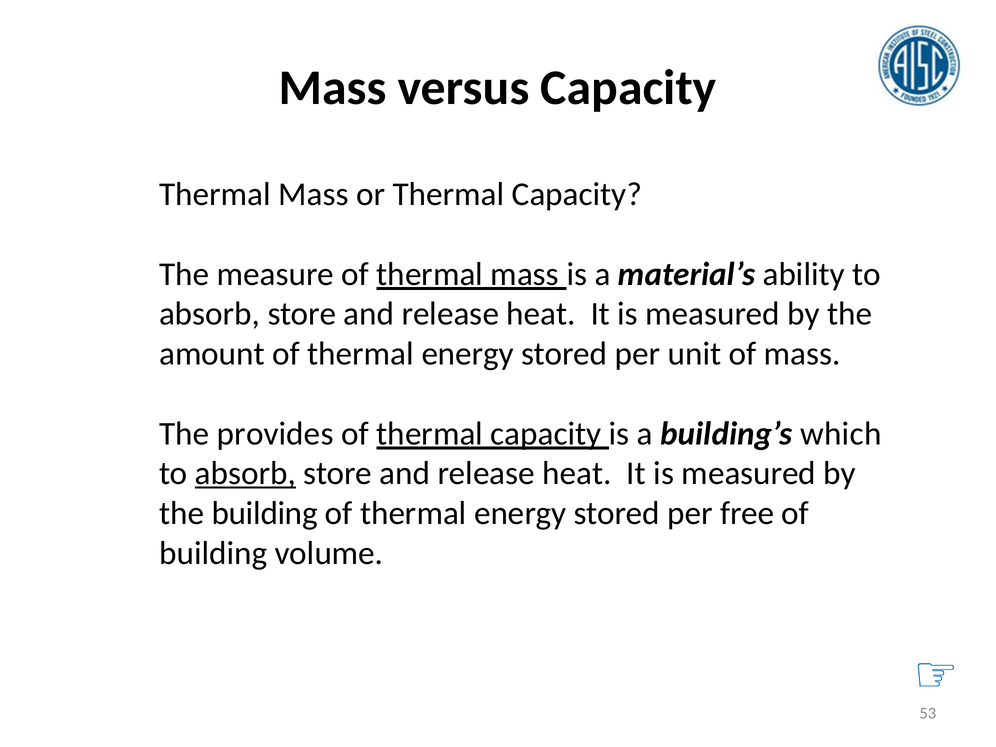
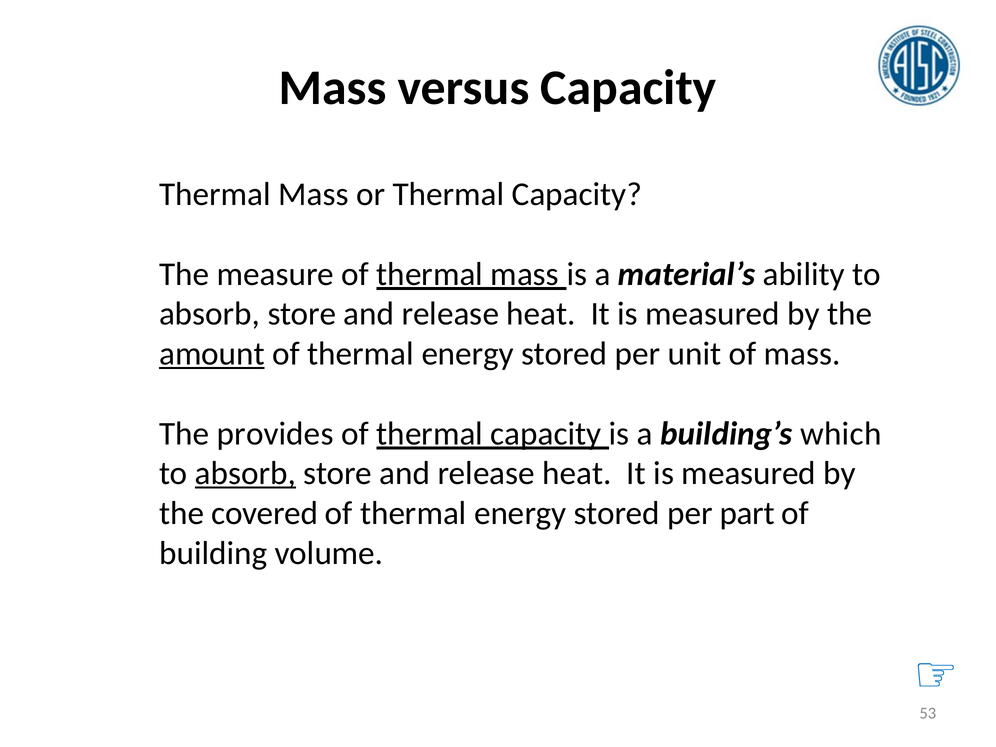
amount underline: none -> present
the building: building -> covered
free: free -> part
